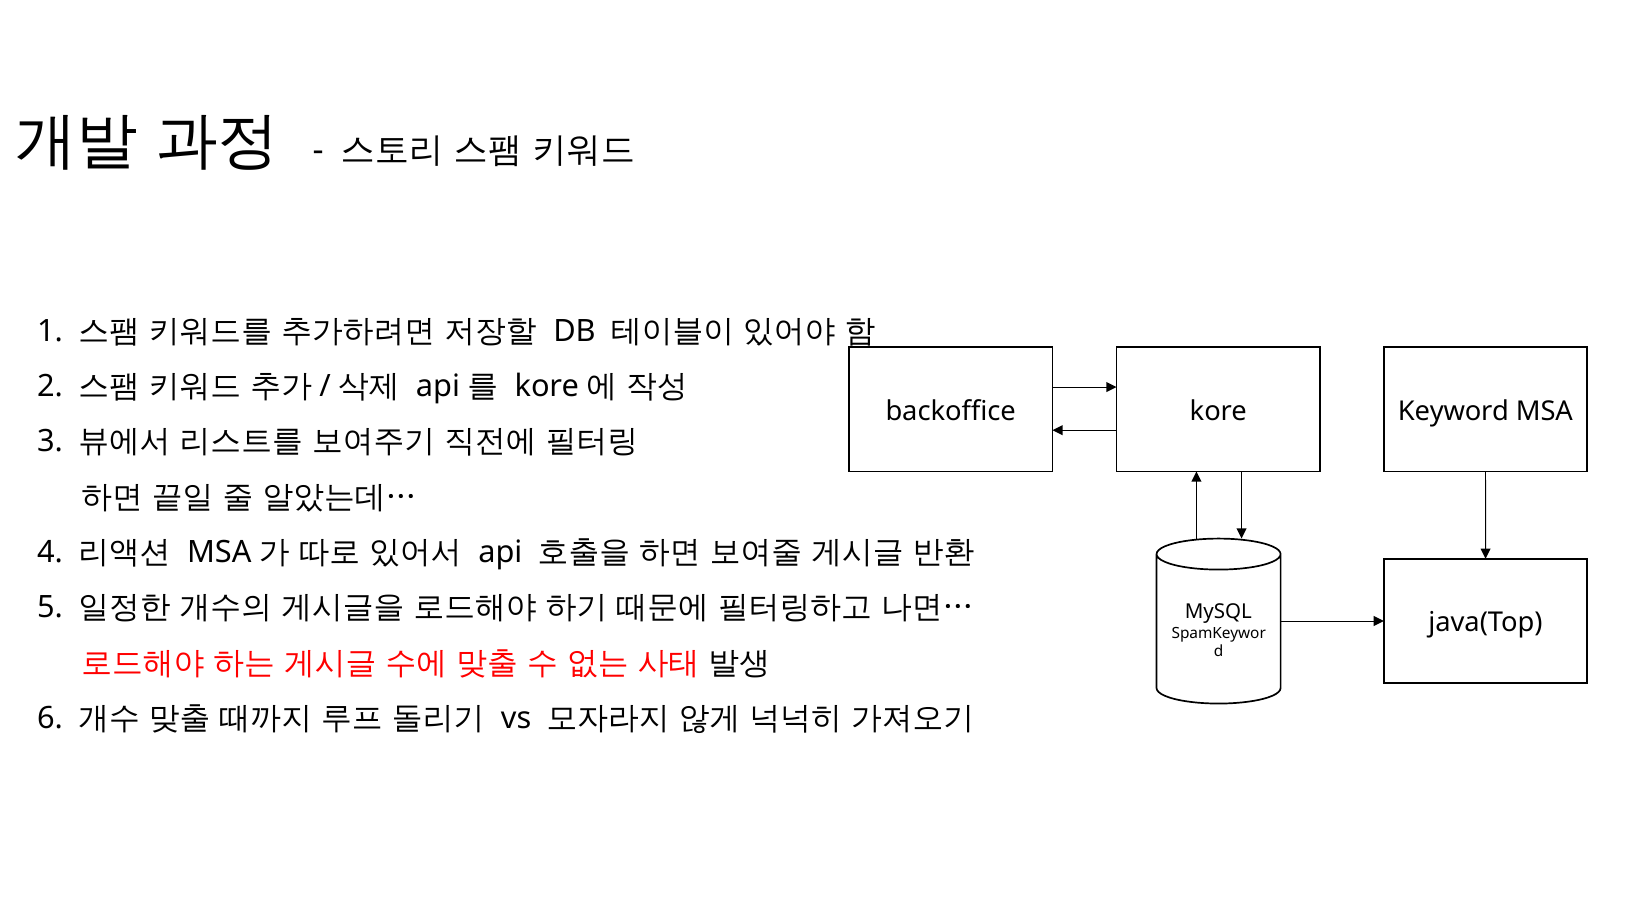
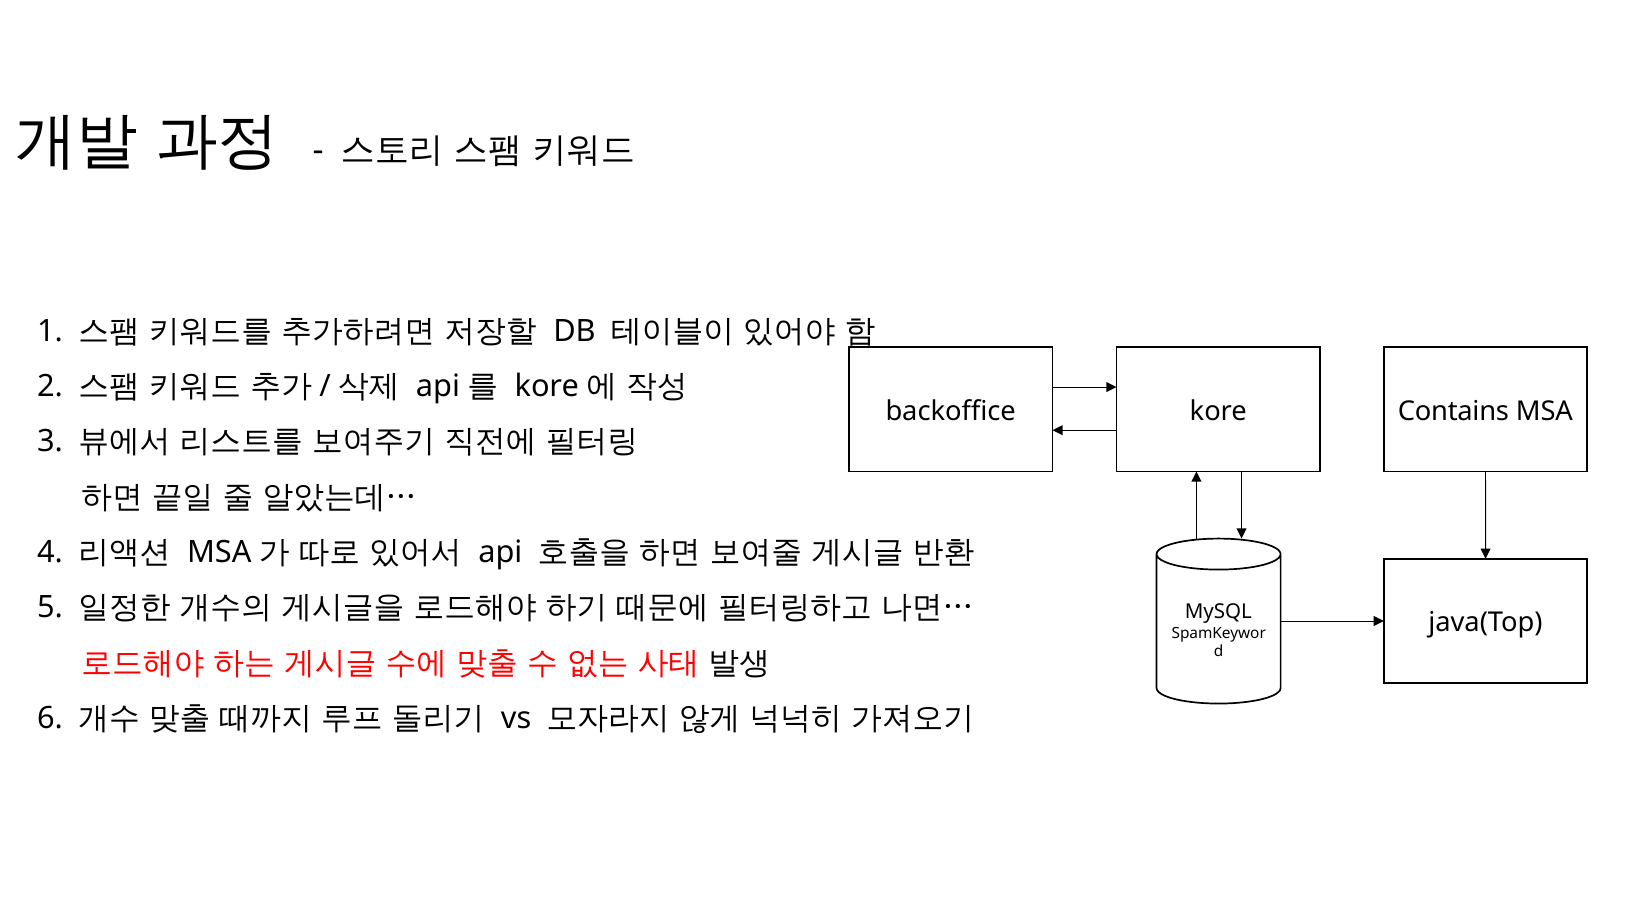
Keyword: Keyword -> Contains
